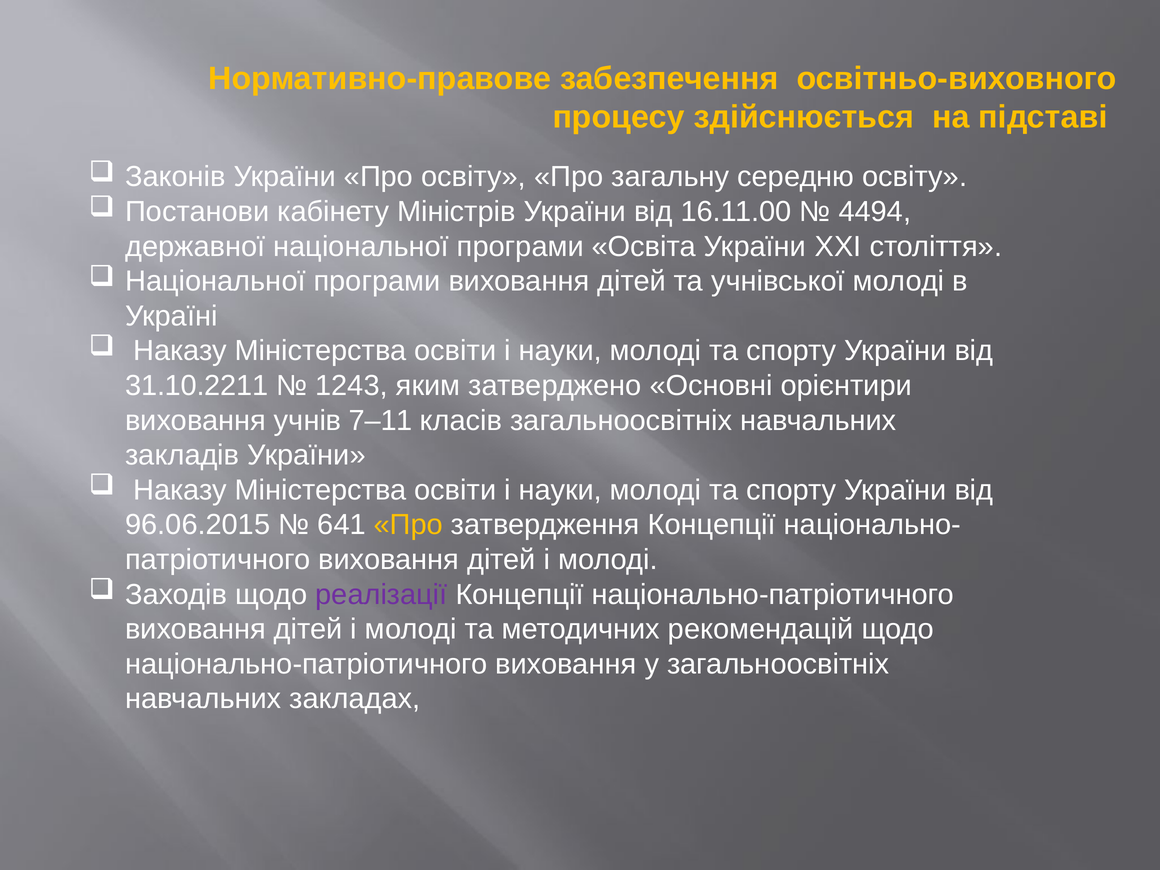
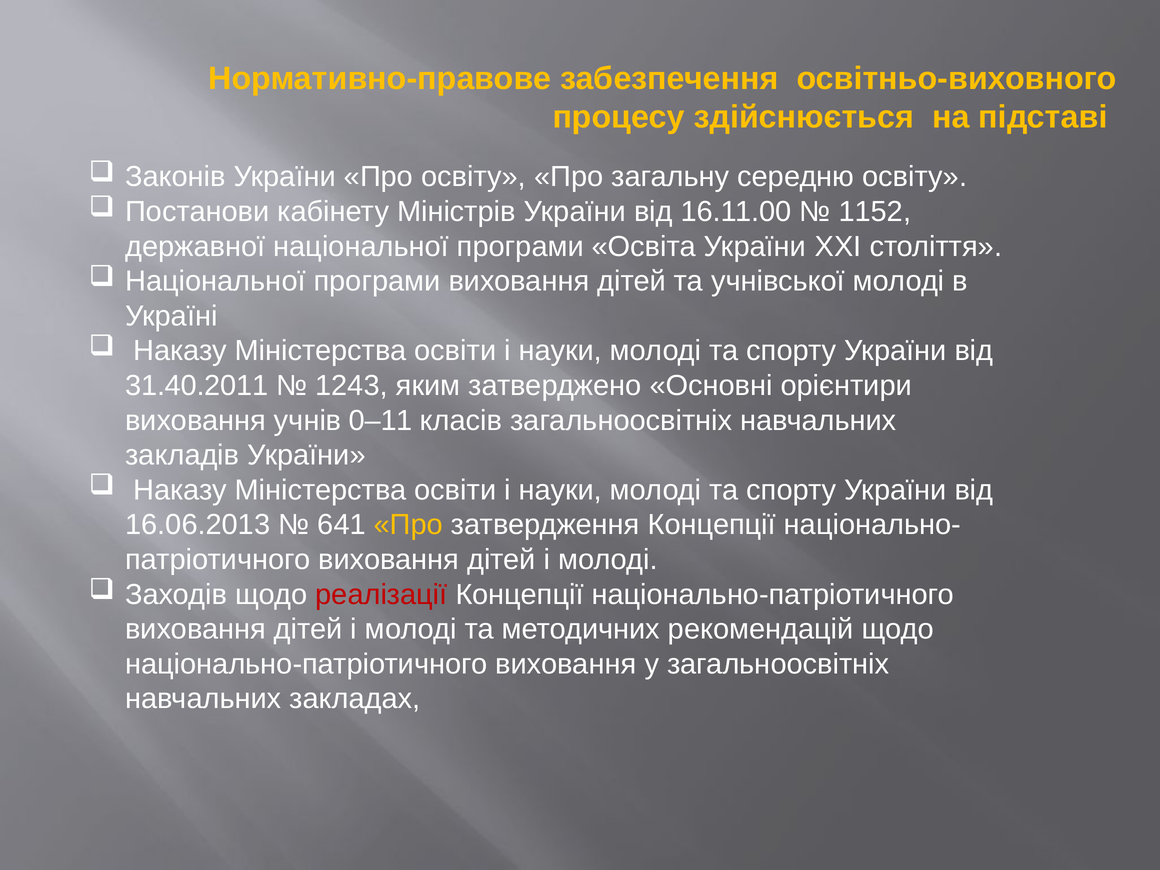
4494: 4494 -> 1152
31.10.2211: 31.10.2211 -> 31.40.2011
7–11: 7–11 -> 0–11
96.06.2015: 96.06.2015 -> 16.06.2013
реалізації colour: purple -> red
